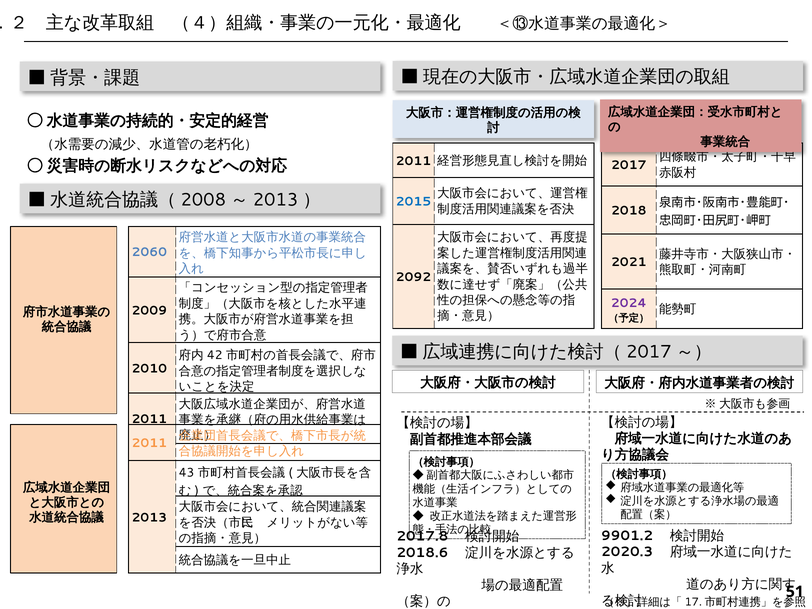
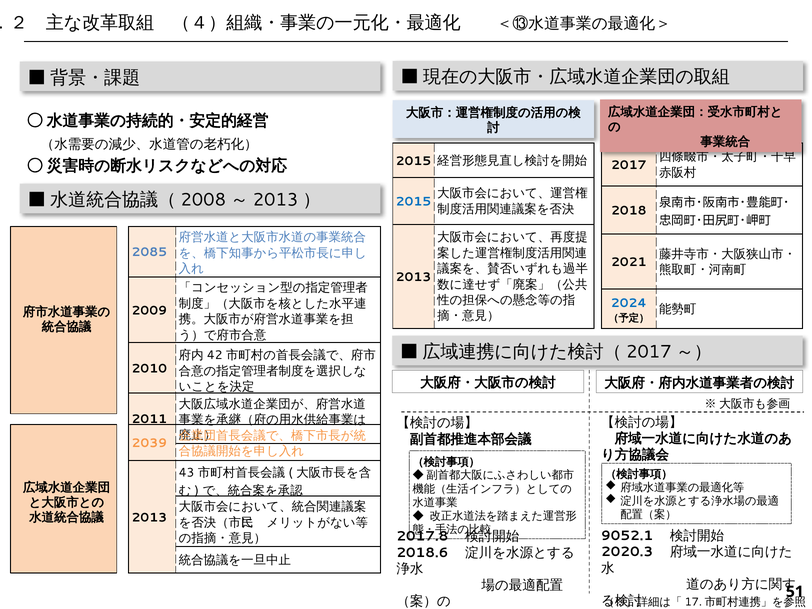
2011 at (413, 161): 2011 -> 2015
2060: 2060 -> 2085
2092 at (413, 277): 2092 -> 2013
2024 colour: purple -> blue
2011 at (149, 443): 2011 -> 2039
9901.2: 9901.2 -> 9052.1
